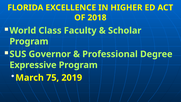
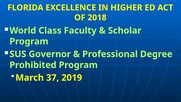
Expressive: Expressive -> Prohibited
75: 75 -> 37
